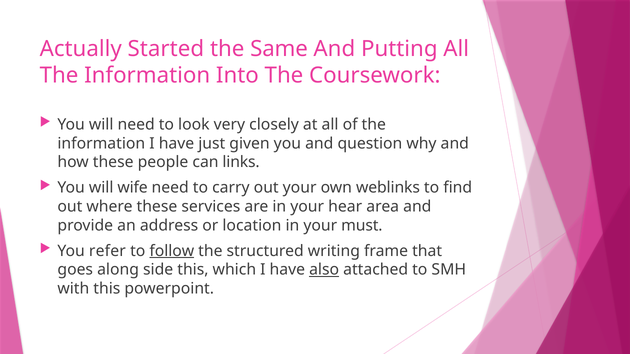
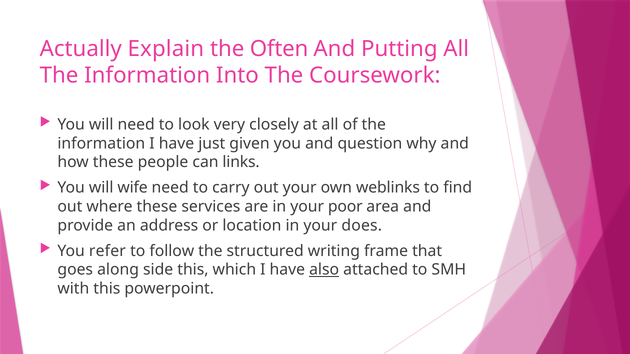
Started: Started -> Explain
Same: Same -> Often
hear: hear -> poor
must: must -> does
follow underline: present -> none
